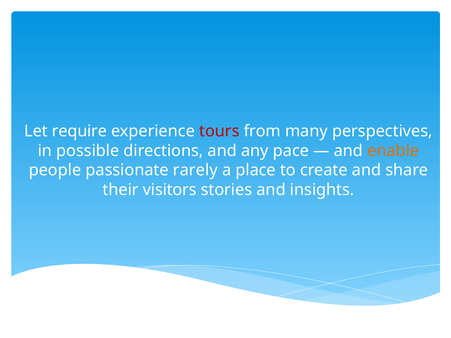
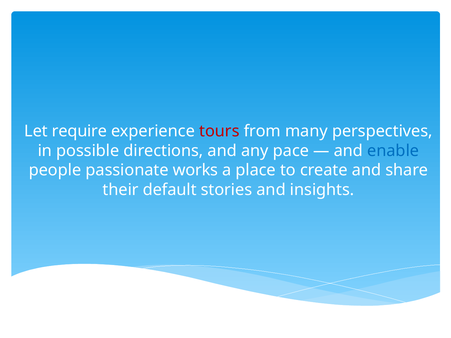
enable colour: orange -> blue
rarely: rarely -> works
visitors: visitors -> default
